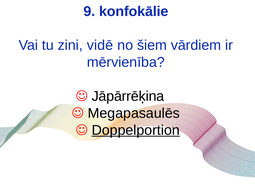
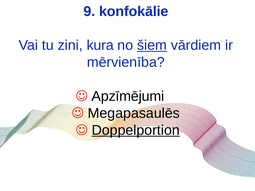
vidē: vidē -> kura
šiem underline: none -> present
Jāpārrēķina: Jāpārrēķina -> Apzīmējumi
